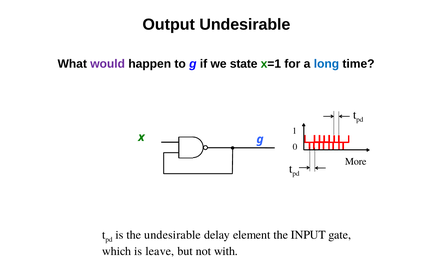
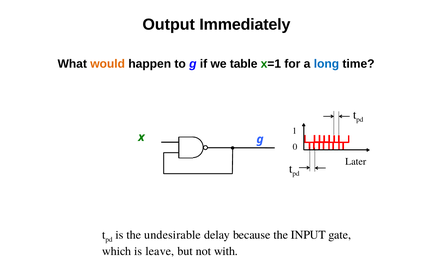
Output Undesirable: Undesirable -> Immediately
would colour: purple -> orange
state: state -> table
More: More -> Later
element: element -> because
